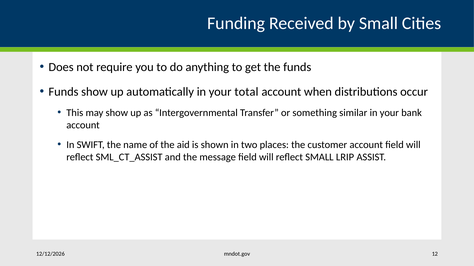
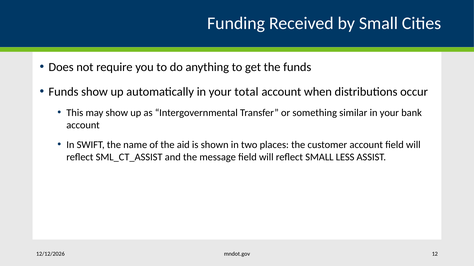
LRIP: LRIP -> LESS
